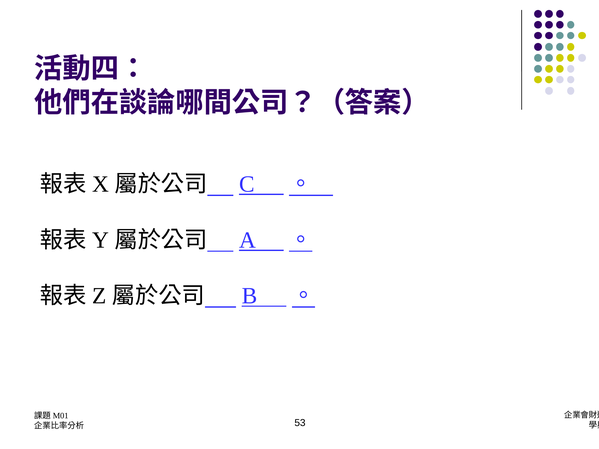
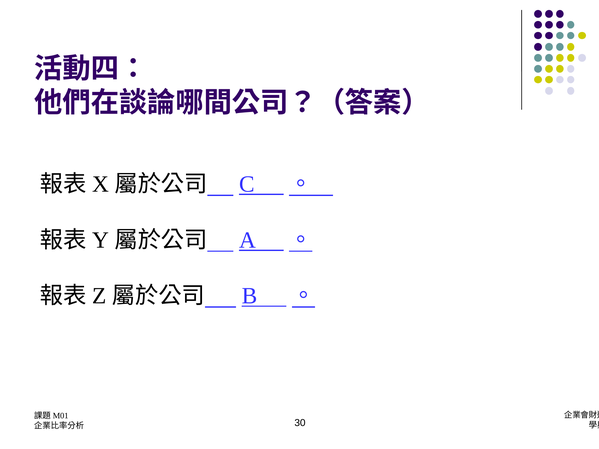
53: 53 -> 30
